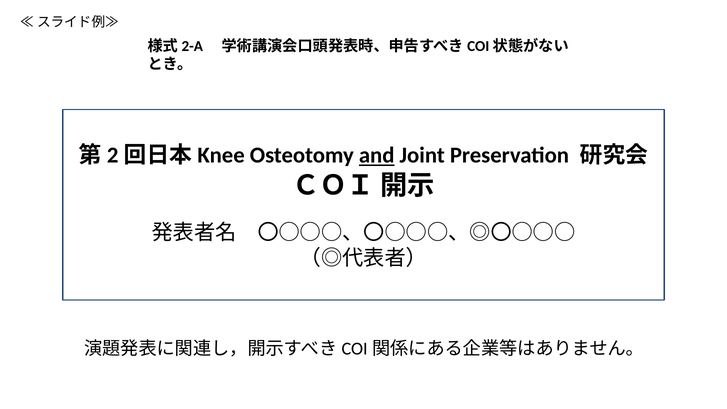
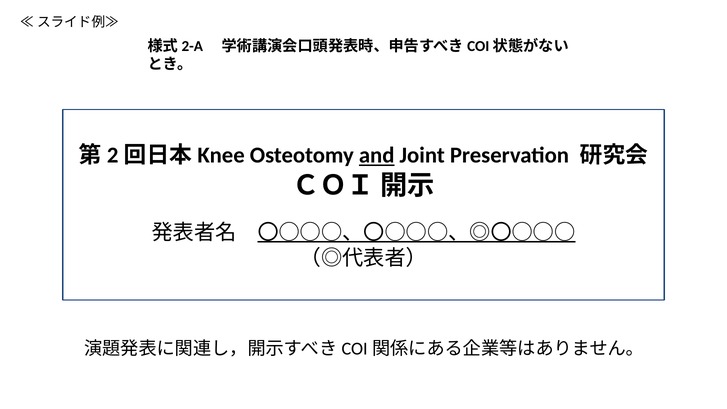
〇○○○、〇○○○、◎〇○○○ underline: none -> present
